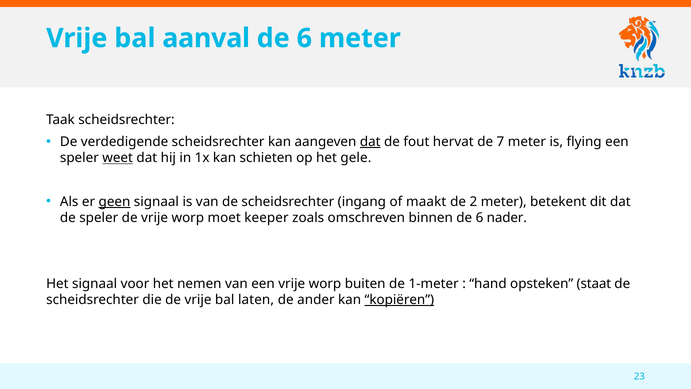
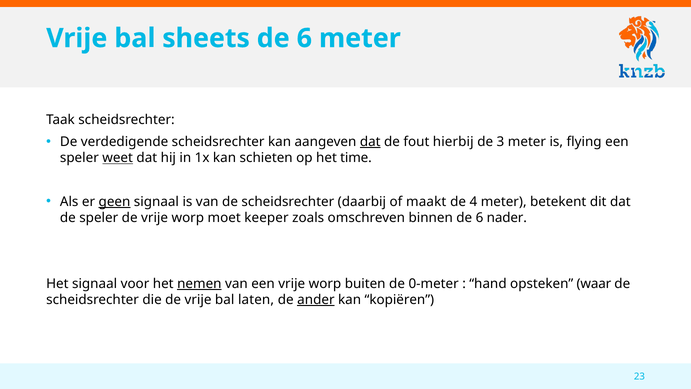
aanval: aanval -> sheets
hervat: hervat -> hierbij
7: 7 -> 3
gele: gele -> time
ingang: ingang -> daarbij
2: 2 -> 4
nemen underline: none -> present
1-meter: 1-meter -> 0-meter
staat: staat -> waar
ander underline: none -> present
kopiëren underline: present -> none
